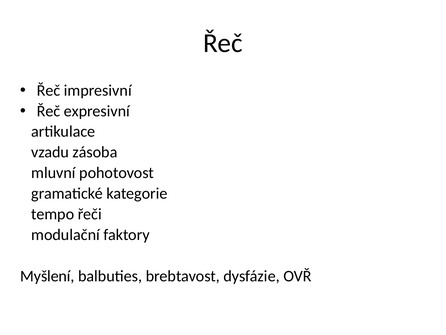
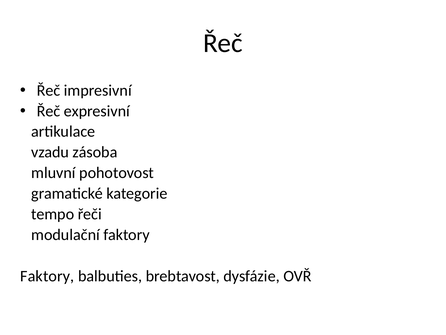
Myšlení at (47, 276): Myšlení -> Faktory
